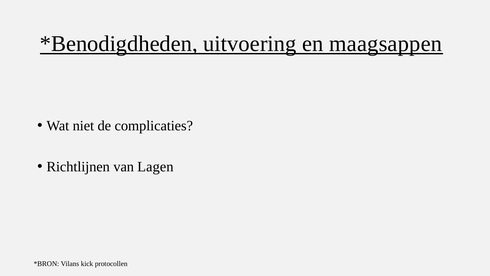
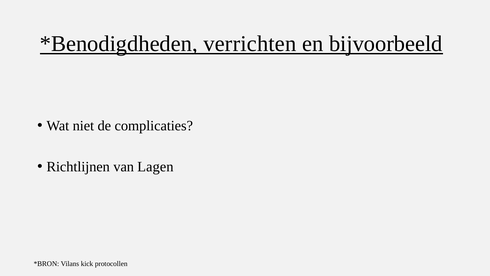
uitvoering: uitvoering -> verrichten
maagsappen: maagsappen -> bijvoorbeeld
